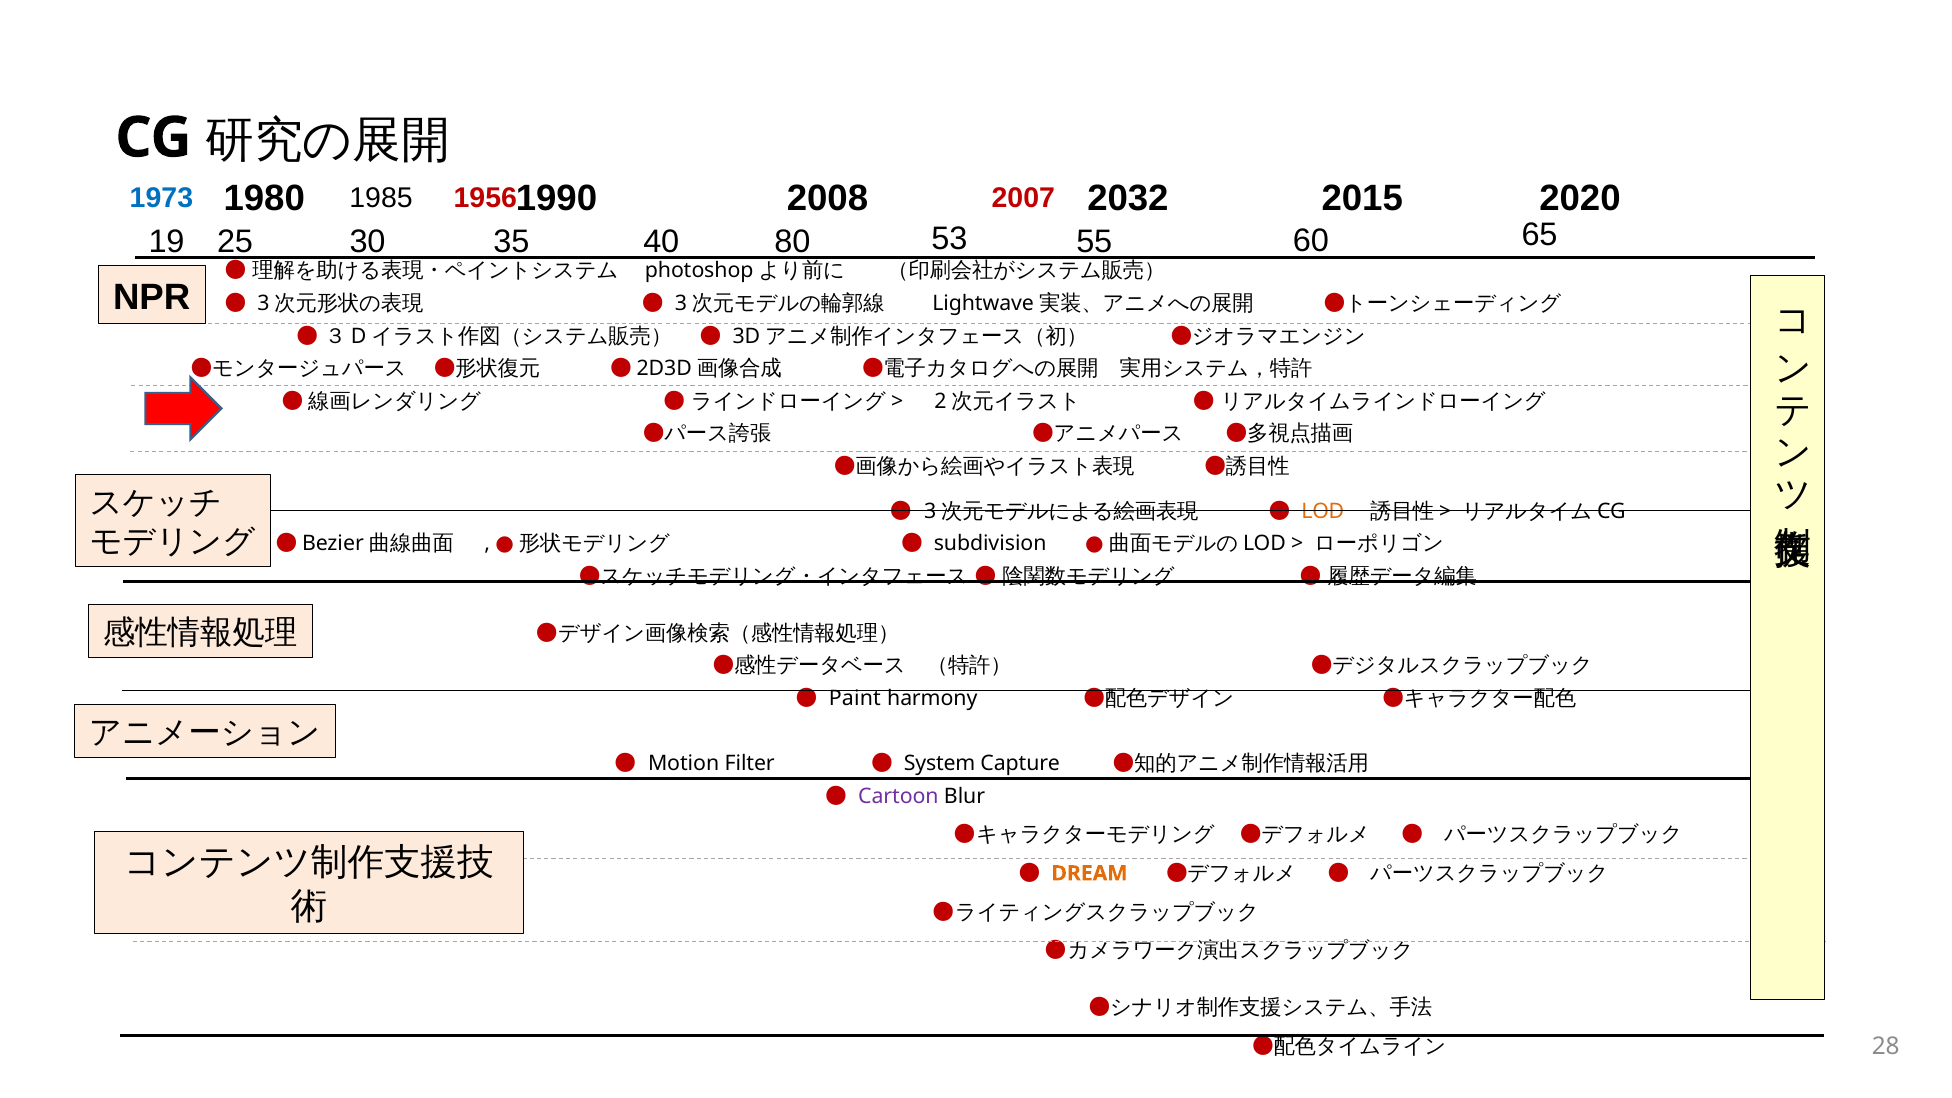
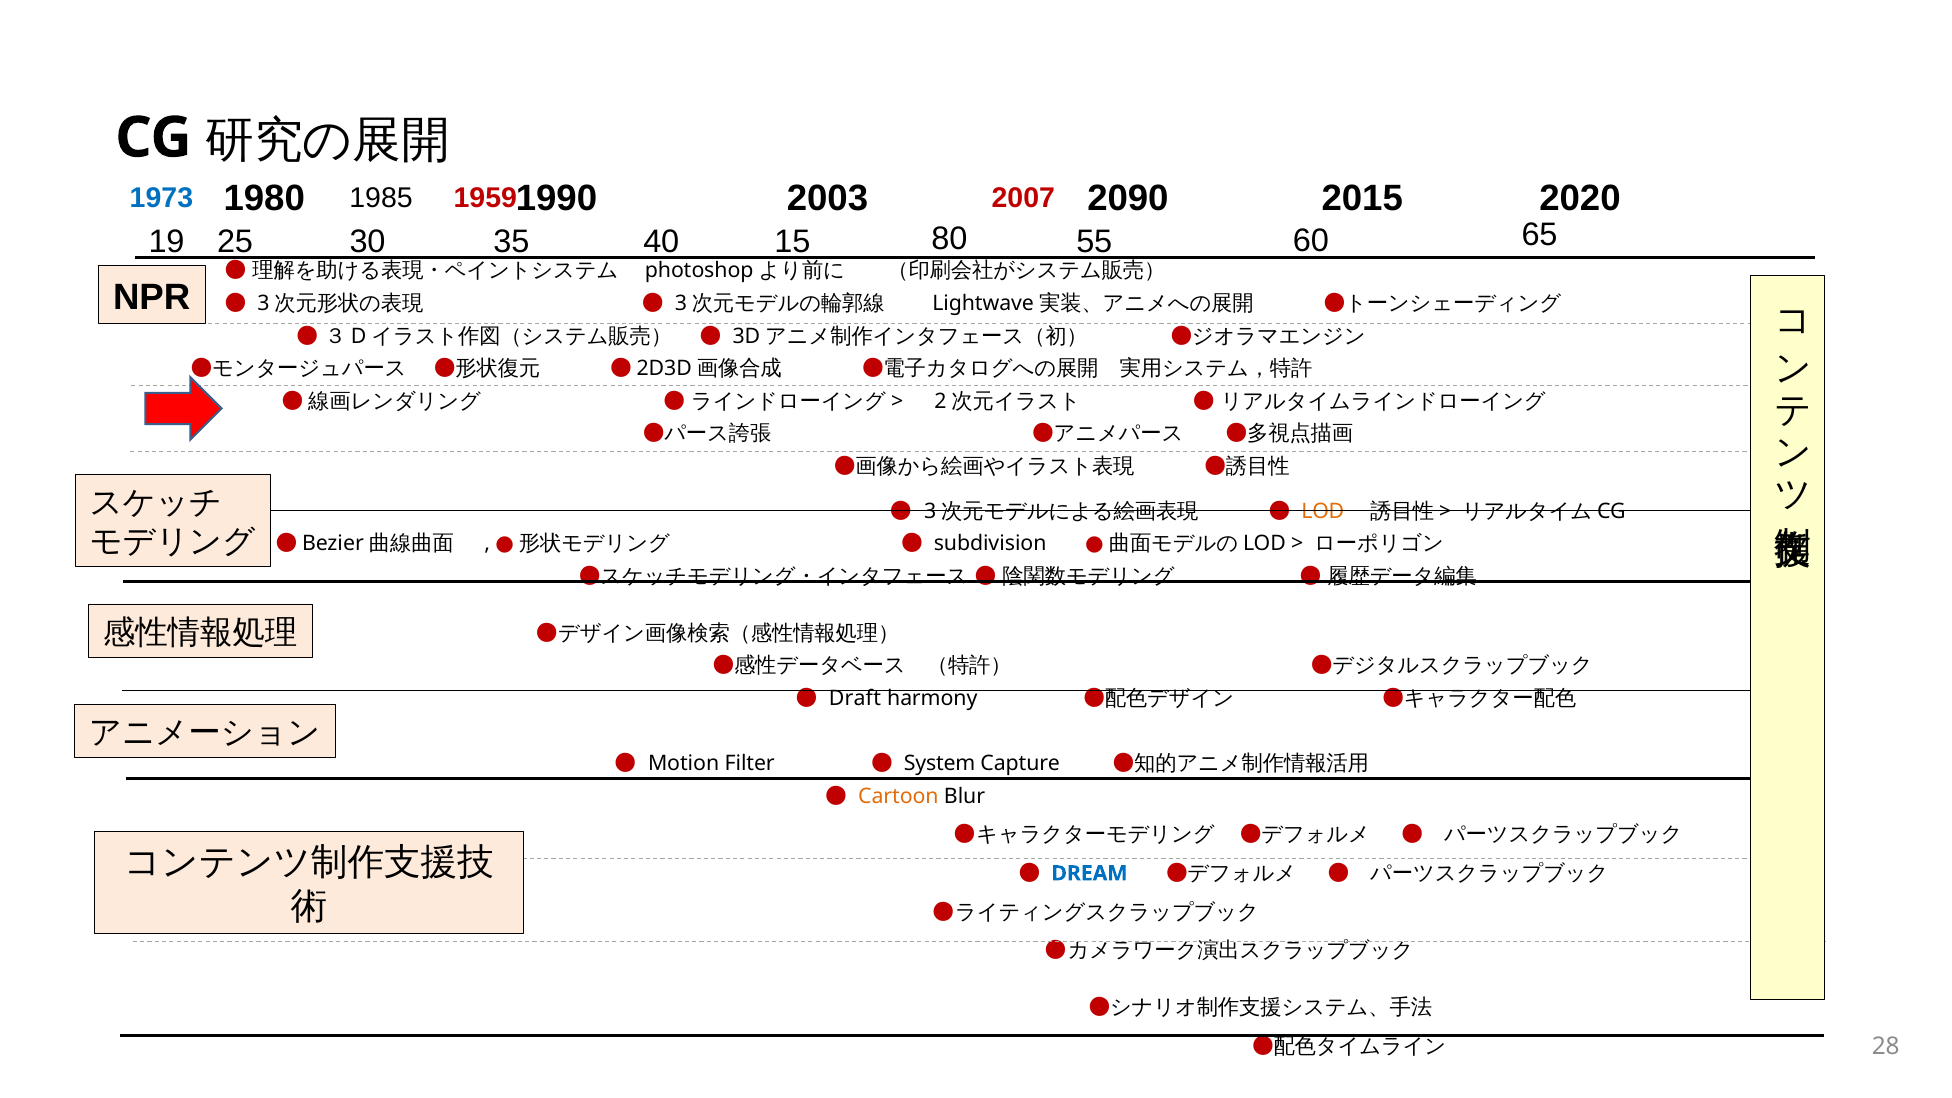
2032: 2032 -> 2090
1956: 1956 -> 1959
2008: 2008 -> 2003
80: 80 -> 15
53: 53 -> 80
Paint: Paint -> Draft
Cartoon colour: purple -> orange
DREAM colour: orange -> blue
